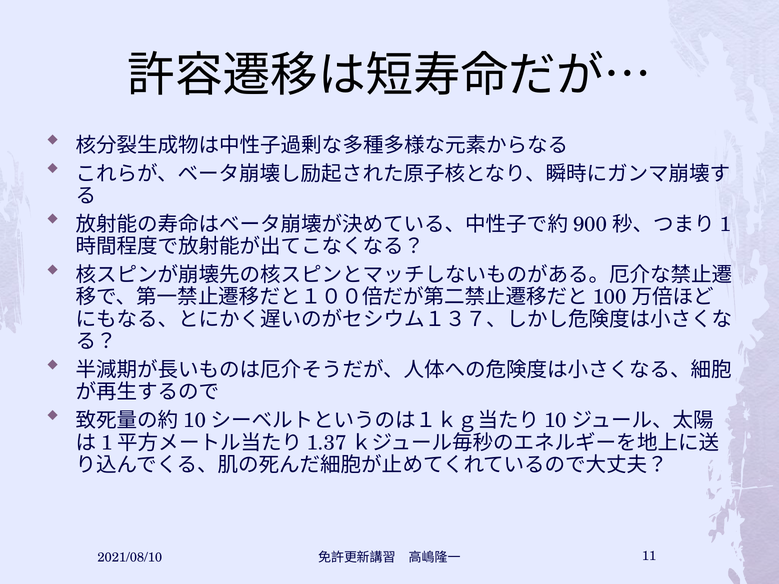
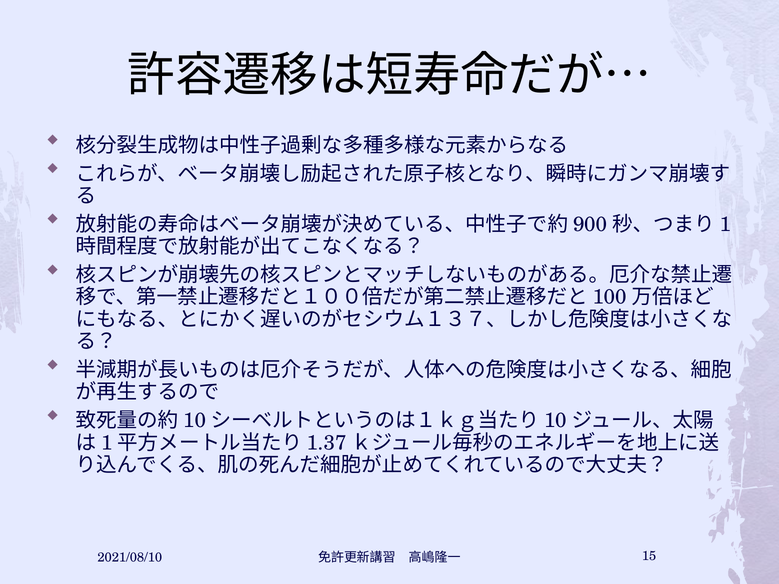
11: 11 -> 15
